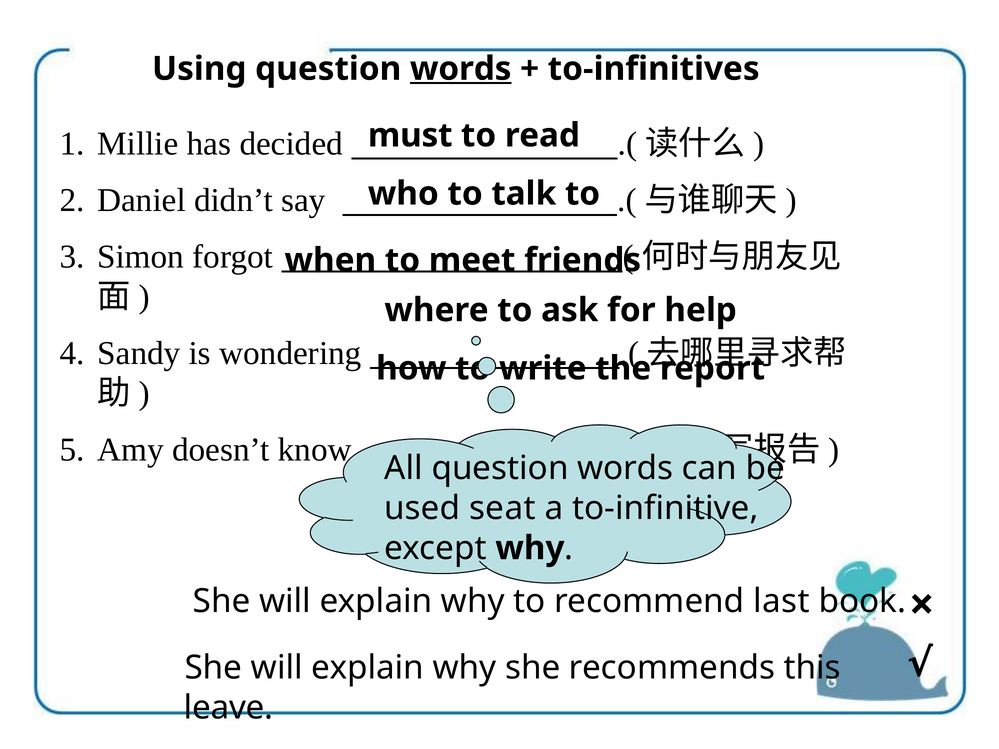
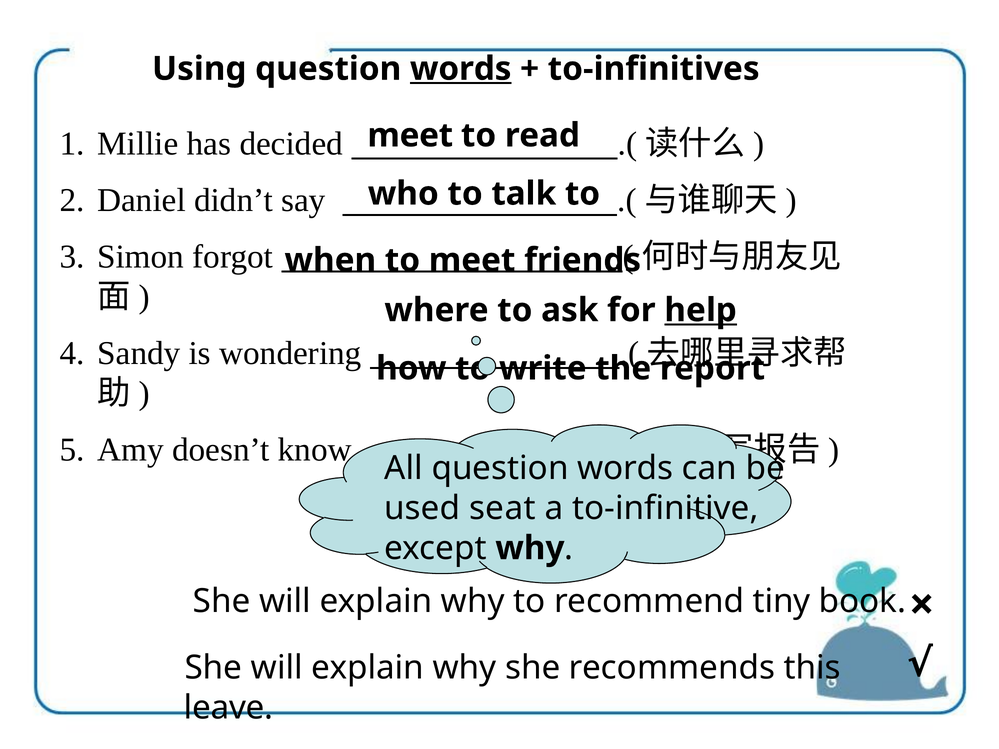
must at (410, 135): must -> meet
help underline: none -> present
last: last -> tiny
